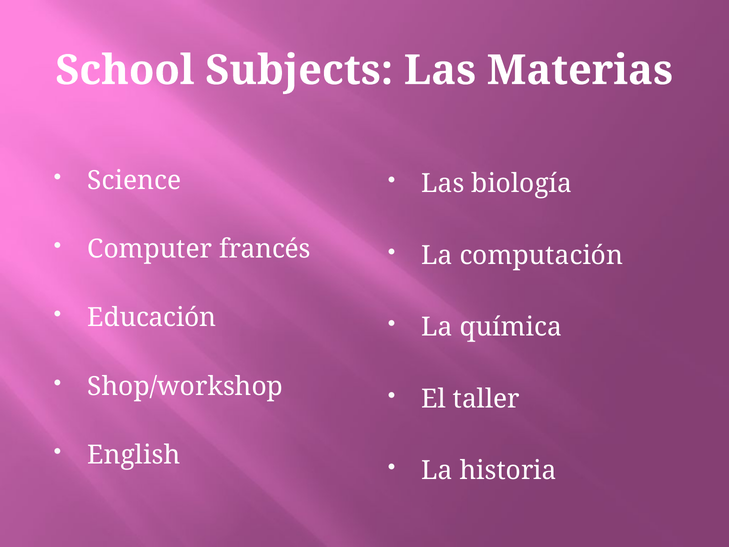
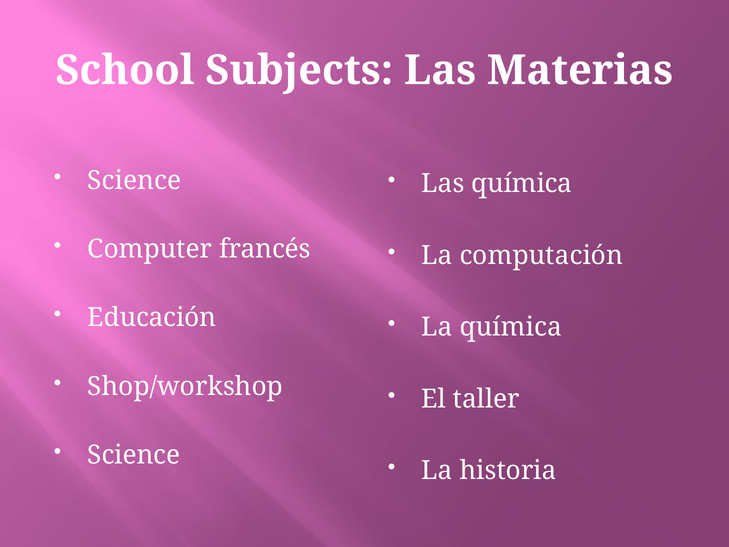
Las biología: biología -> química
English at (134, 455): English -> Science
